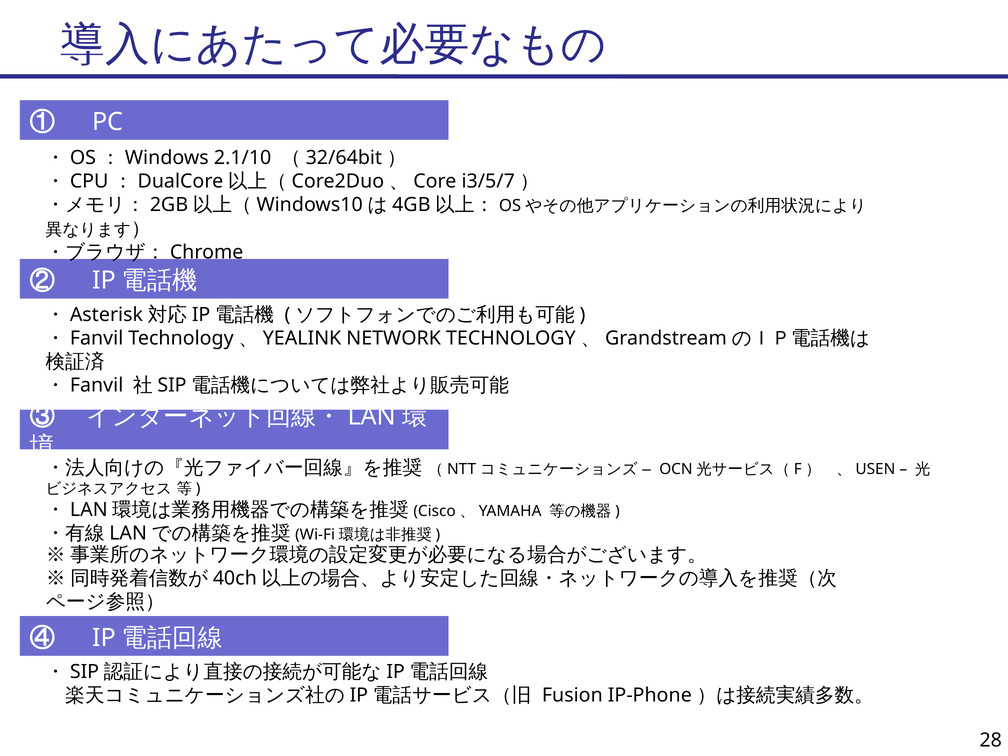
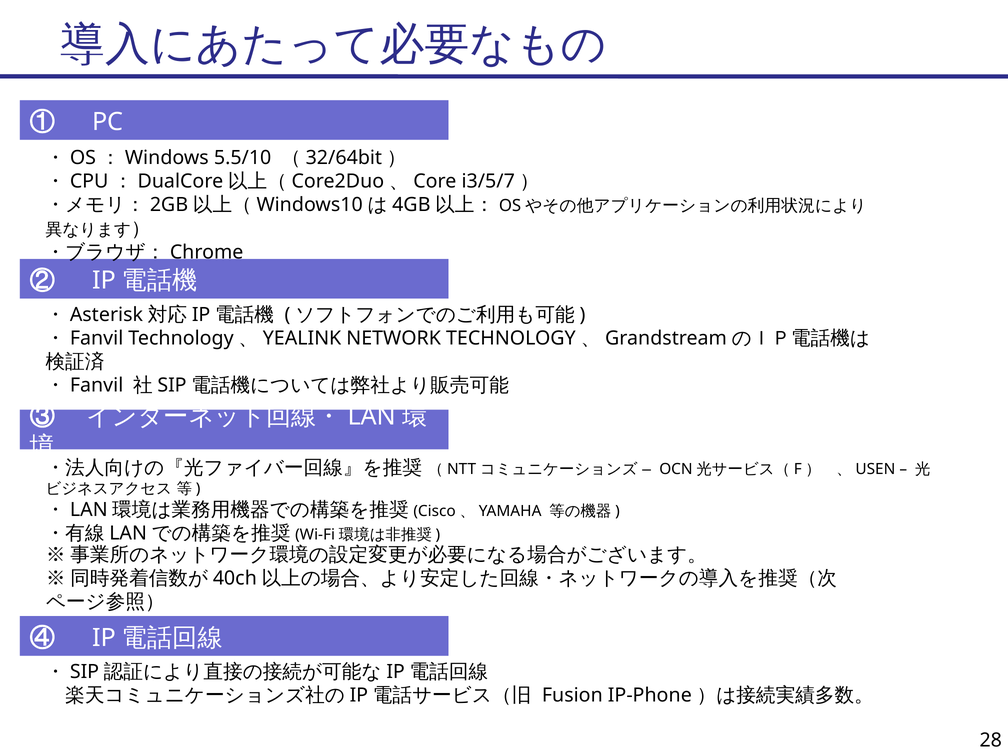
2.1/10: 2.1/10 -> 5.5/10
